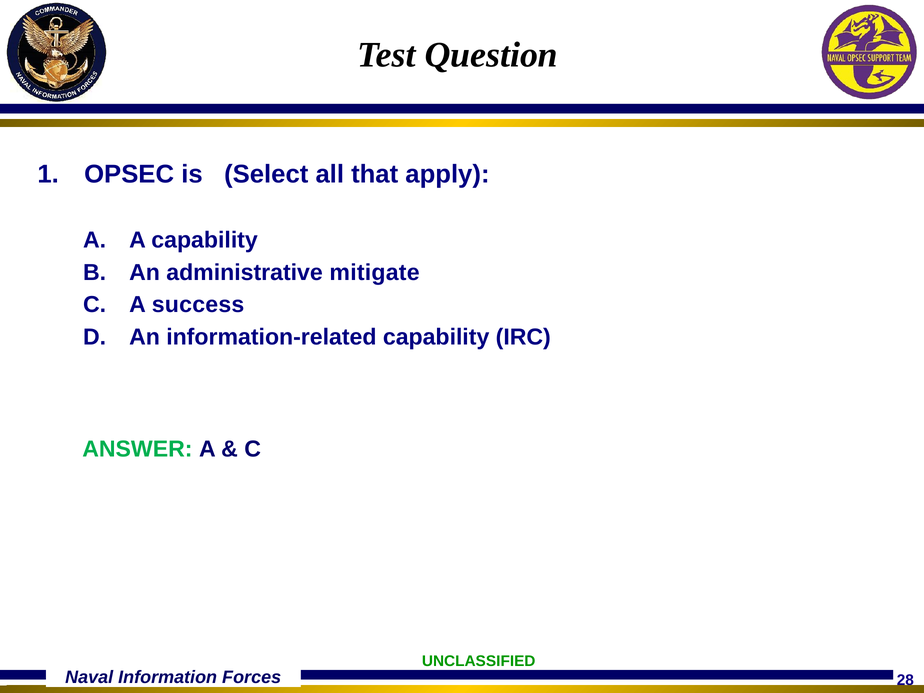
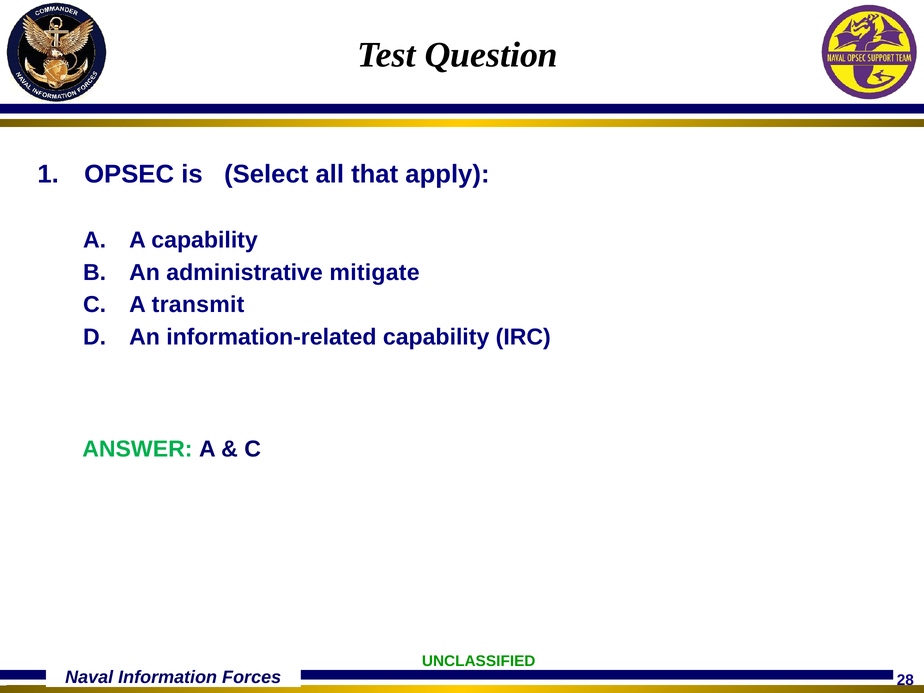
success: success -> transmit
